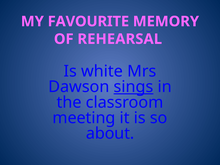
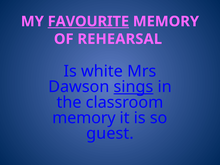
FAVOURITE underline: none -> present
meeting at (84, 118): meeting -> memory
about: about -> guest
